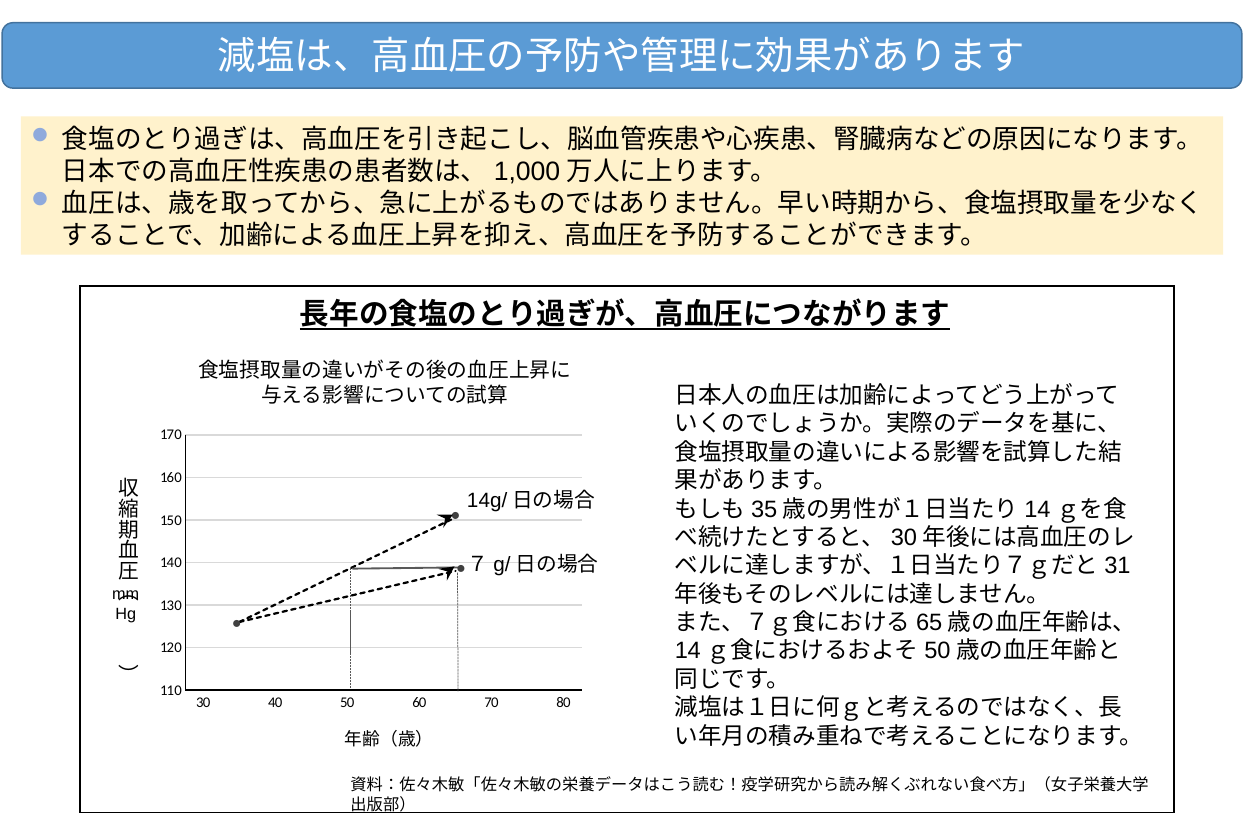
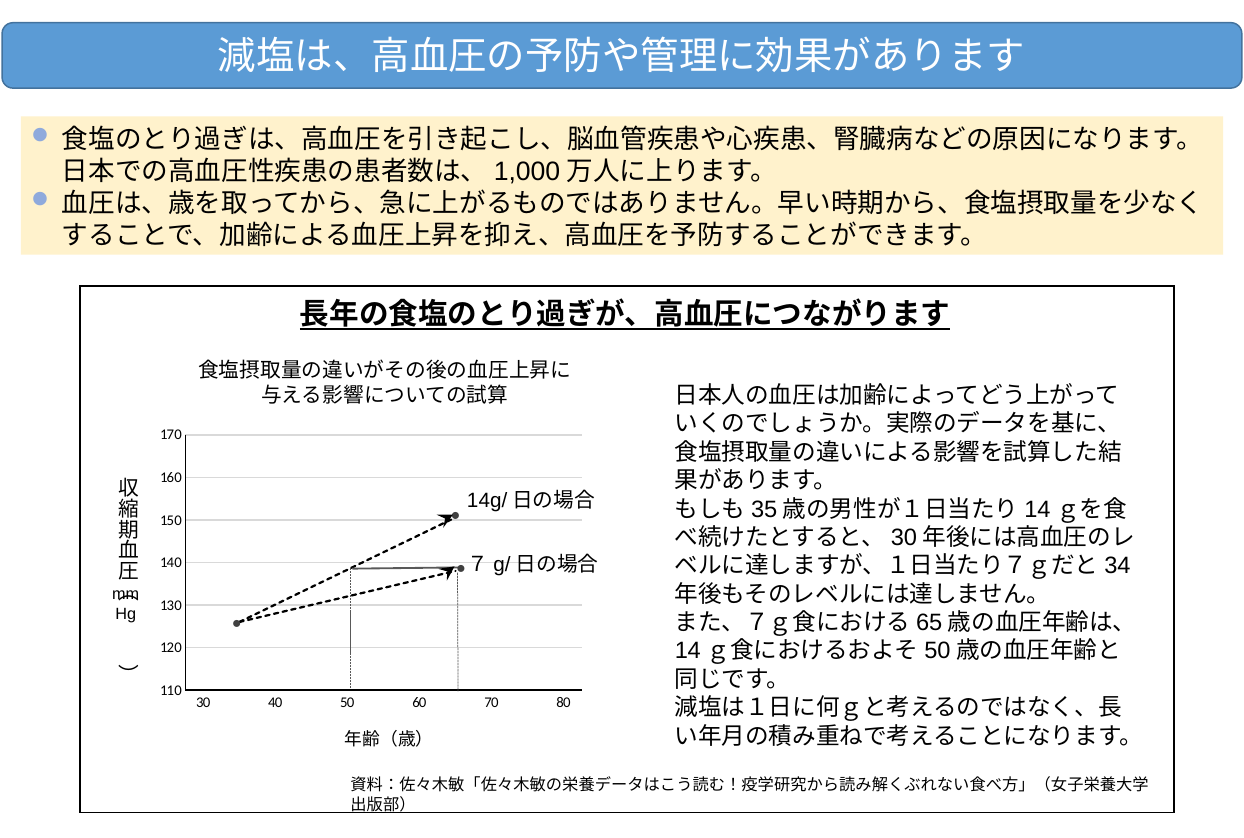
31: 31 -> 34
